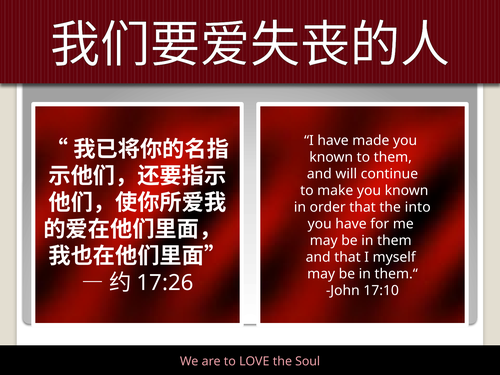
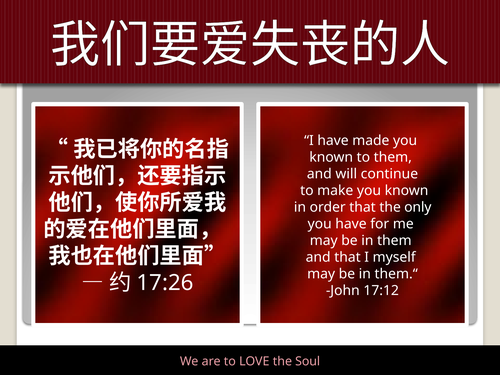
into: into -> only
17:10: 17:10 -> 17:12
